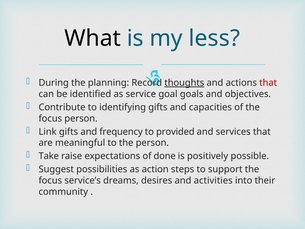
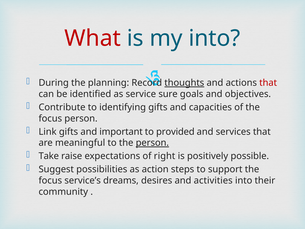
What colour: black -> red
my less: less -> into
goal: goal -> sure
frequency: frequency -> important
person at (152, 143) underline: none -> present
done: done -> right
